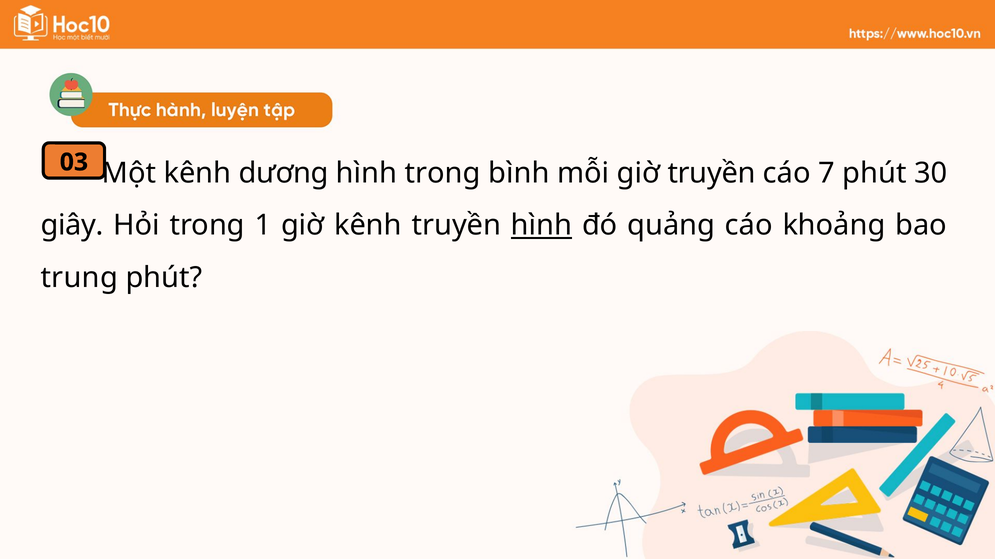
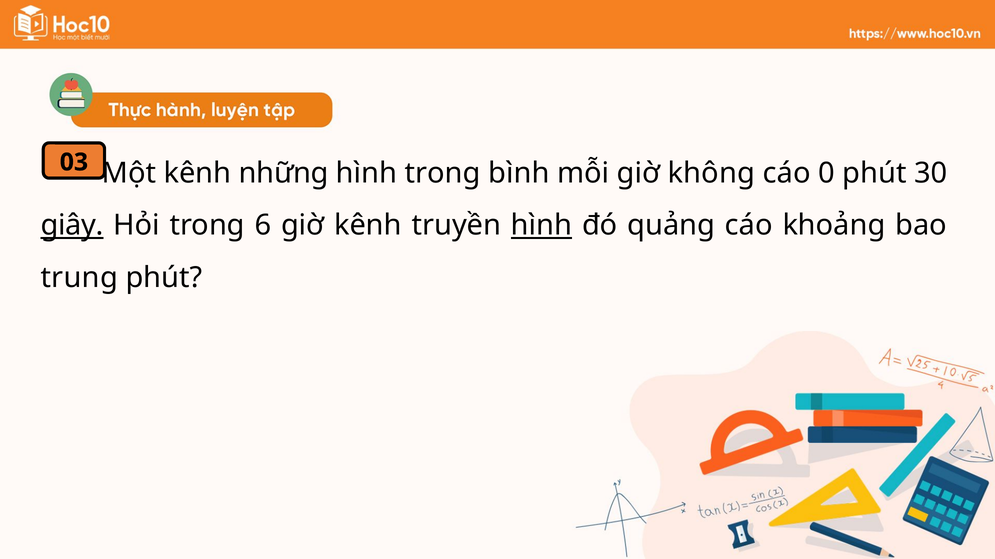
dương: dương -> những
giờ truyền: truyền -> không
7: 7 -> 0
giây underline: none -> present
1: 1 -> 6
